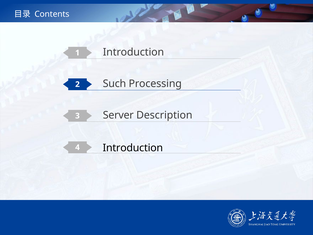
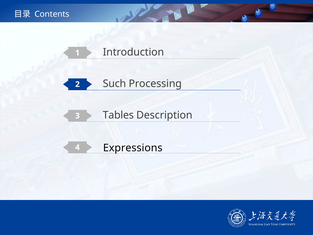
Server: Server -> Tables
4 Introduction: Introduction -> Expressions
